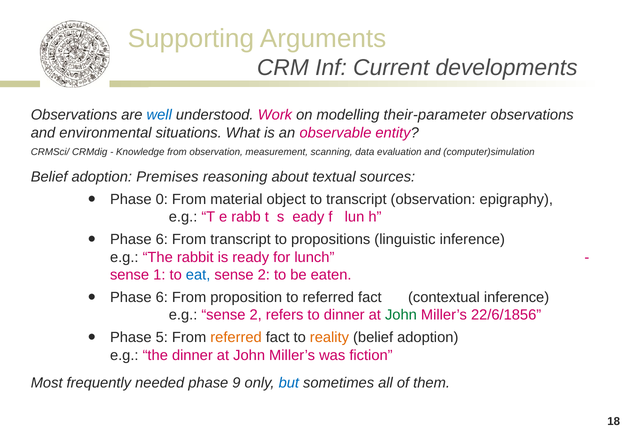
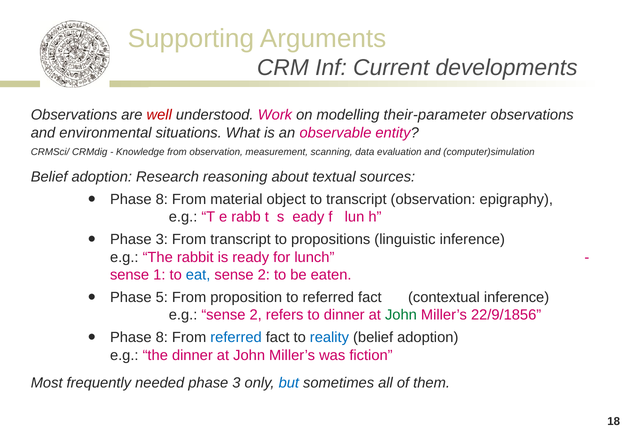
well colour: blue -> red
Premises: Premises -> Research
0 at (162, 199): 0 -> 8
6 at (162, 240): 6 -> 3
6 at (162, 297): 6 -> 5
22/6/1856: 22/6/1856 -> 22/9/1856
5 at (162, 338): 5 -> 8
referred at (236, 338) colour: orange -> blue
reality colour: orange -> blue
needed phase 9: 9 -> 3
